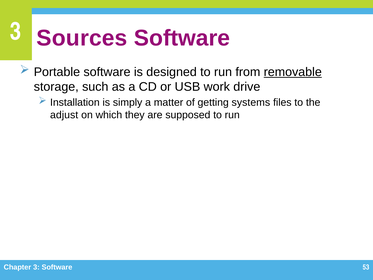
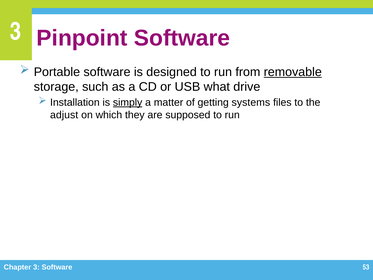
Sources: Sources -> Pinpoint
work: work -> what
simply underline: none -> present
